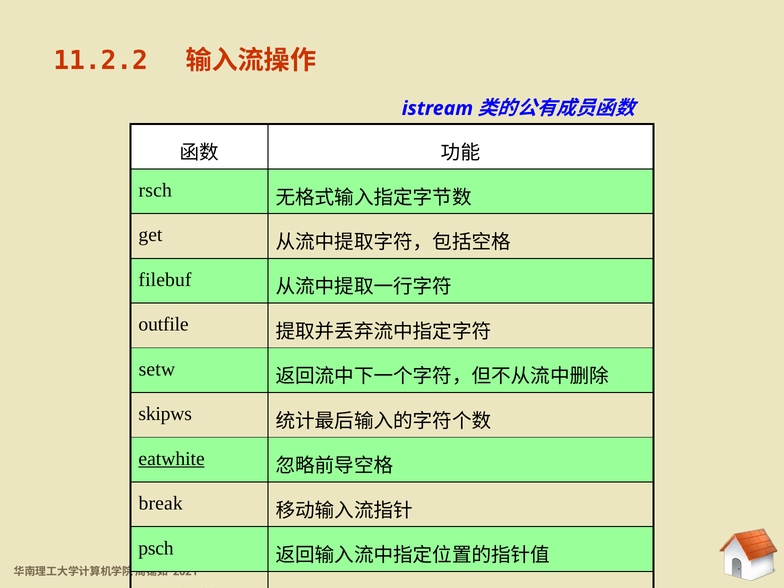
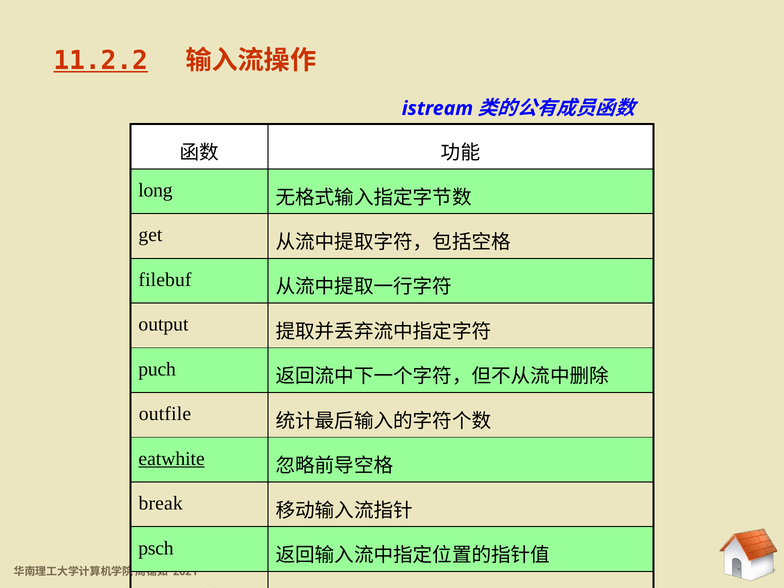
11.2.2 underline: none -> present
rsch: rsch -> long
outfile: outfile -> output
setw: setw -> puch
skipws: skipws -> outfile
